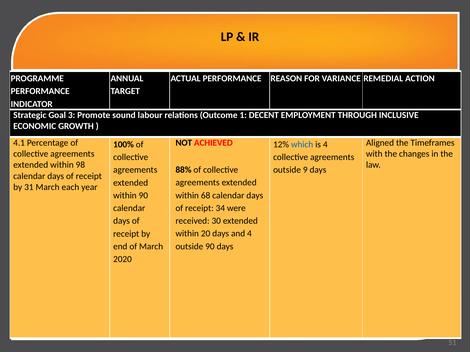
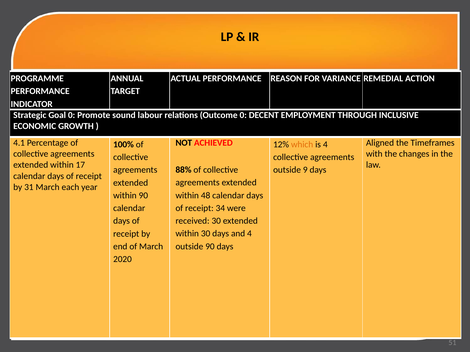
Goal 3: 3 -> 0
Outcome 1: 1 -> 0
which colour: blue -> orange
98: 98 -> 17
68: 68 -> 48
within 20: 20 -> 30
